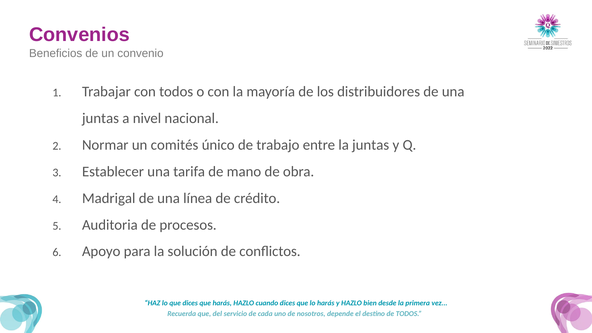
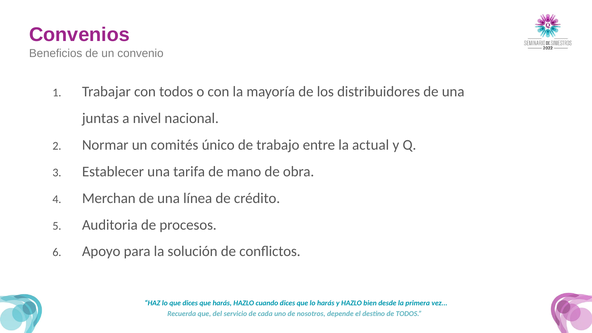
la juntas: juntas -> actual
Madrigal: Madrigal -> Merchan
